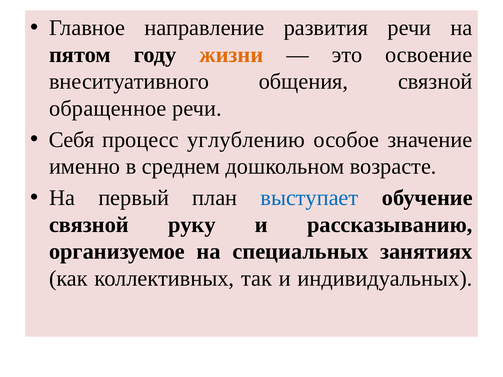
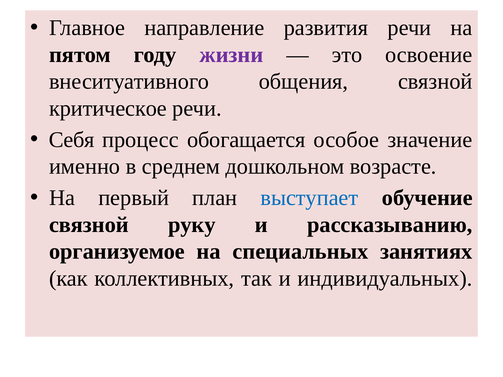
жизни colour: orange -> purple
обращенное: обращенное -> критическое
углублению: углублению -> обогащается
